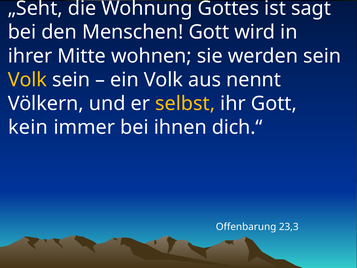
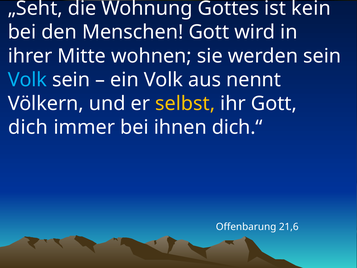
sagt: sagt -> kein
Volk at (27, 80) colour: yellow -> light blue
kein: kein -> dich
23,3: 23,3 -> 21,6
